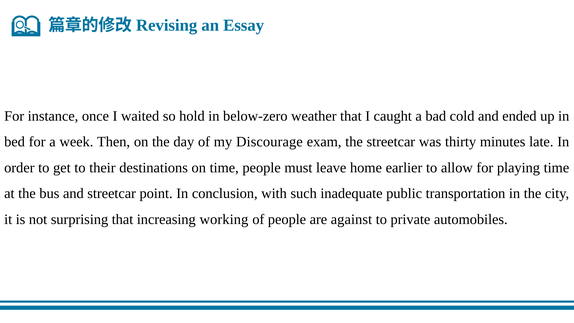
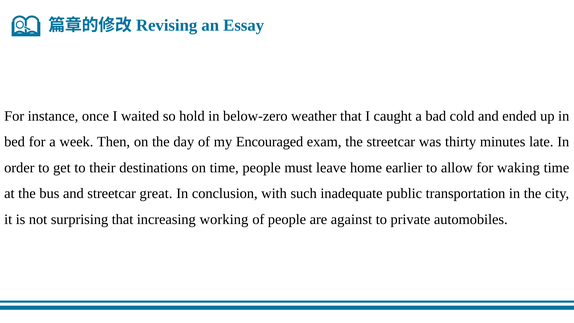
Discourage: Discourage -> Encouraged
playing: playing -> waking
point: point -> great
